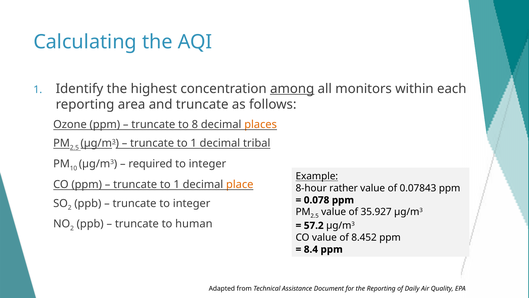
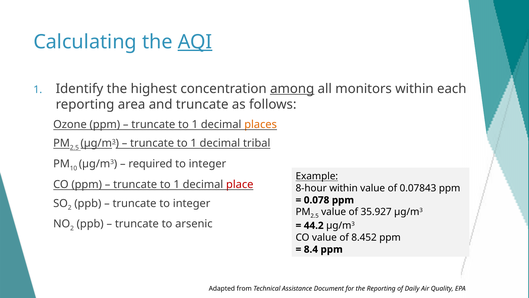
AQI underline: none -> present
8 at (195, 124): 8 -> 1
place colour: orange -> red
8-hour rather: rather -> within
human: human -> arsenic
57.2: 57.2 -> 44.2
